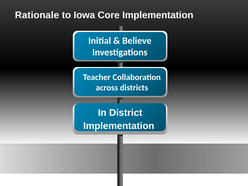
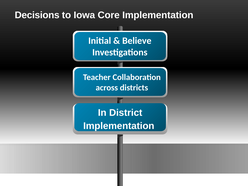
Rationale: Rationale -> Decisions
